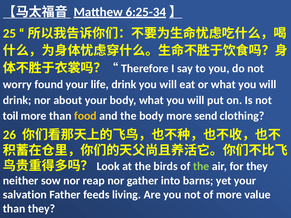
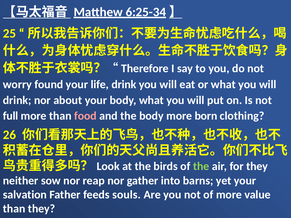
toil: toil -> full
food colour: yellow -> pink
send: send -> born
living: living -> souls
